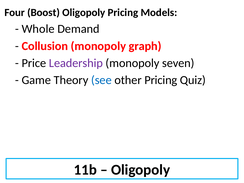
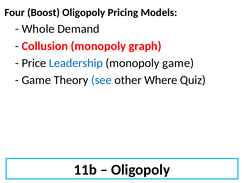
Leadership colour: purple -> blue
monopoly seven: seven -> game
other Pricing: Pricing -> Where
